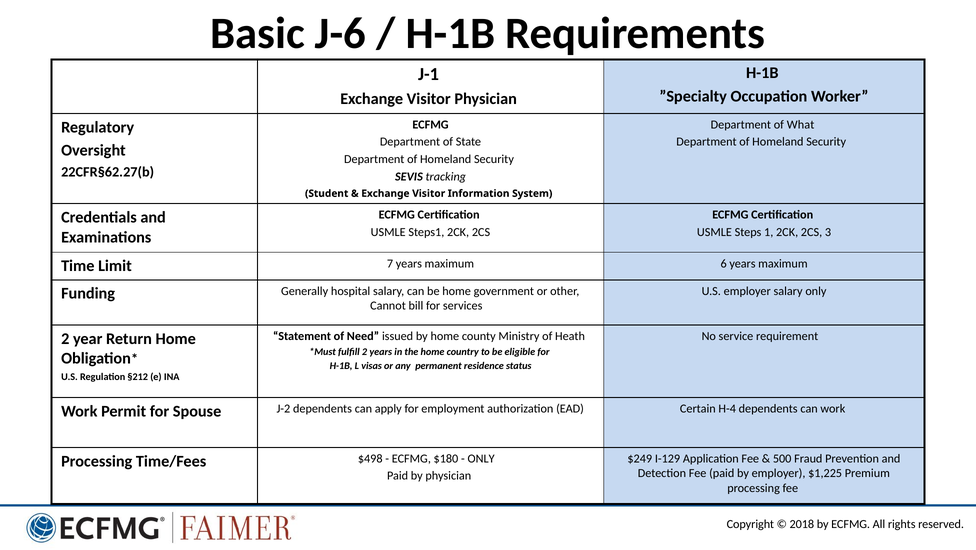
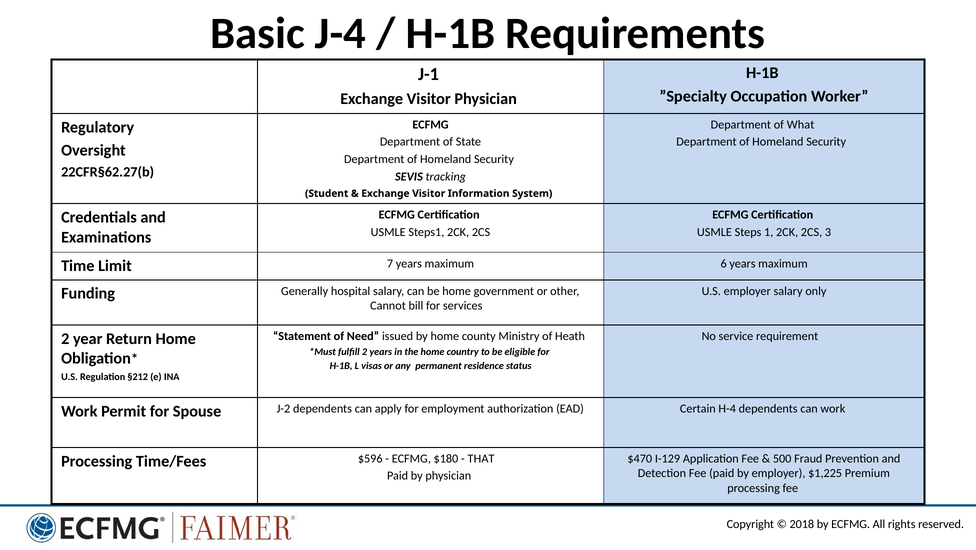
J-6: J-6 -> J-4
$249: $249 -> $470
$498: $498 -> $596
ONLY at (481, 458): ONLY -> THAT
